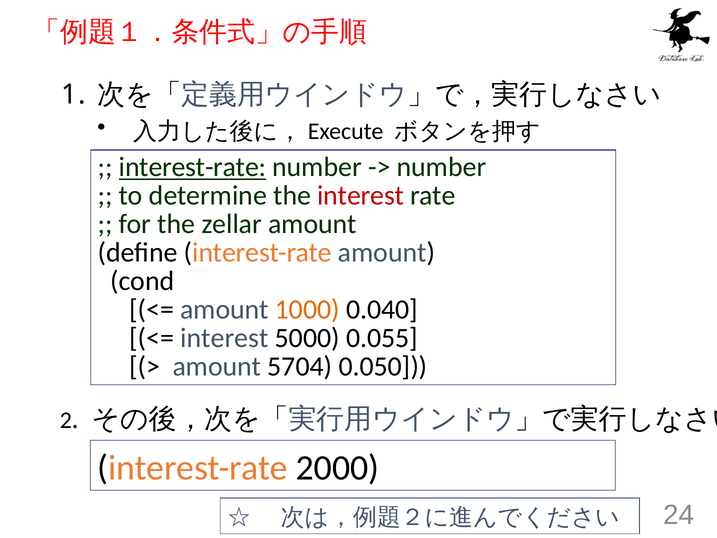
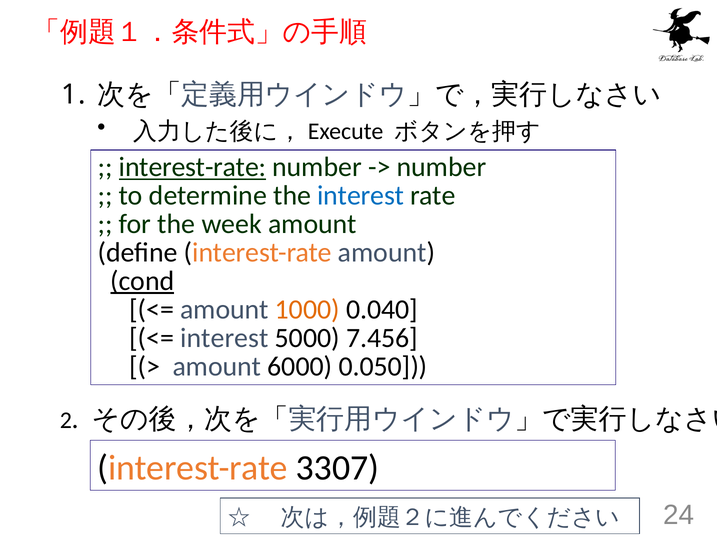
interest at (361, 196) colour: red -> blue
zellar: zellar -> week
cond underline: none -> present
0.055: 0.055 -> 7.456
5704: 5704 -> 6000
2000: 2000 -> 3307
